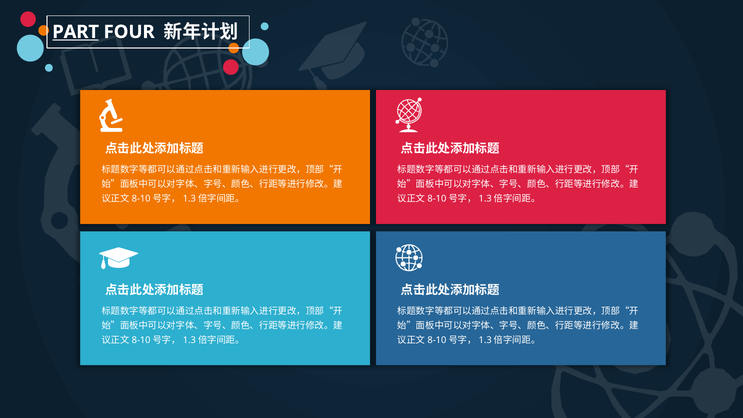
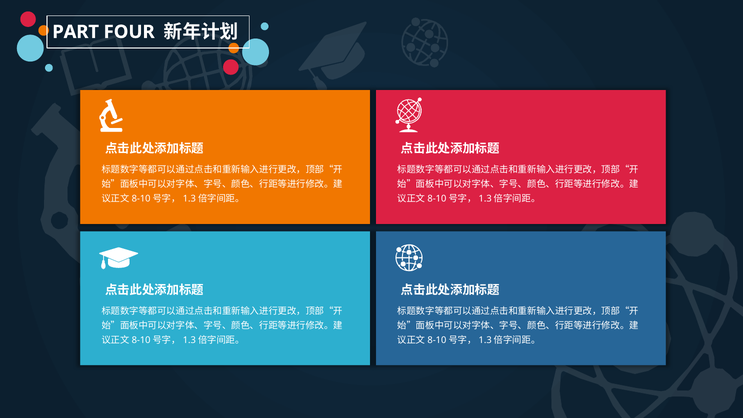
PART underline: present -> none
